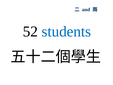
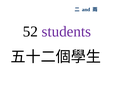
students colour: blue -> purple
